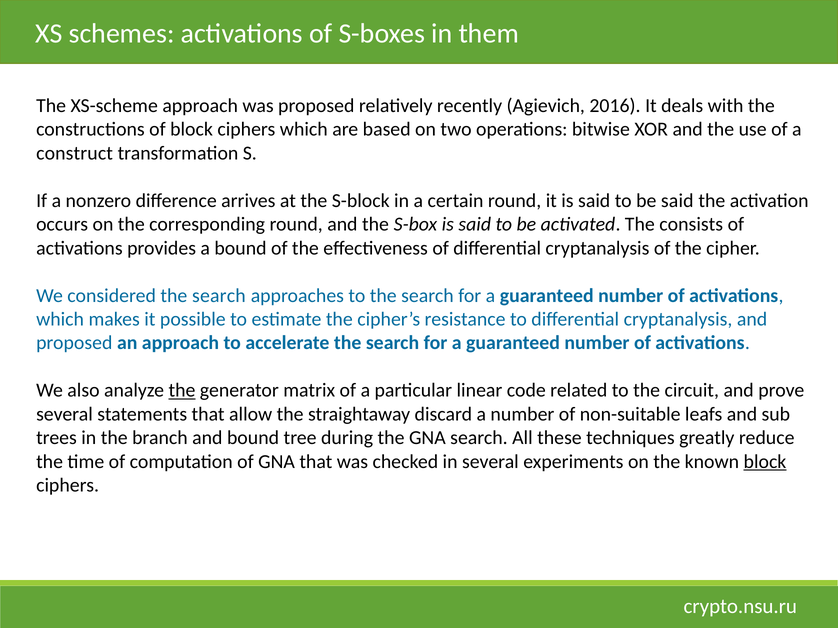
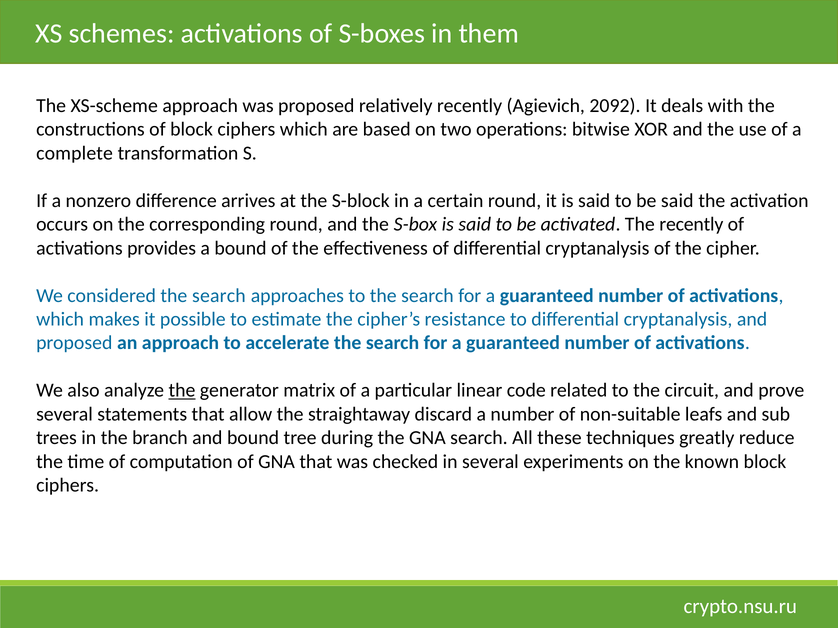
2016: 2016 -> 2092
construct: construct -> complete
The consists: consists -> recently
block at (765, 462) underline: present -> none
